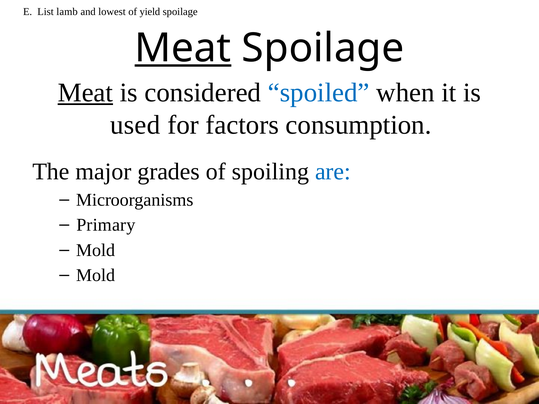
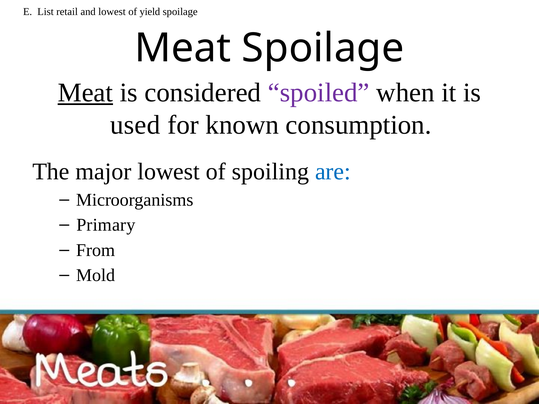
lamb: lamb -> retail
Meat at (183, 48) underline: present -> none
spoiled colour: blue -> purple
factors: factors -> known
major grades: grades -> lowest
Mold at (96, 250): Mold -> From
